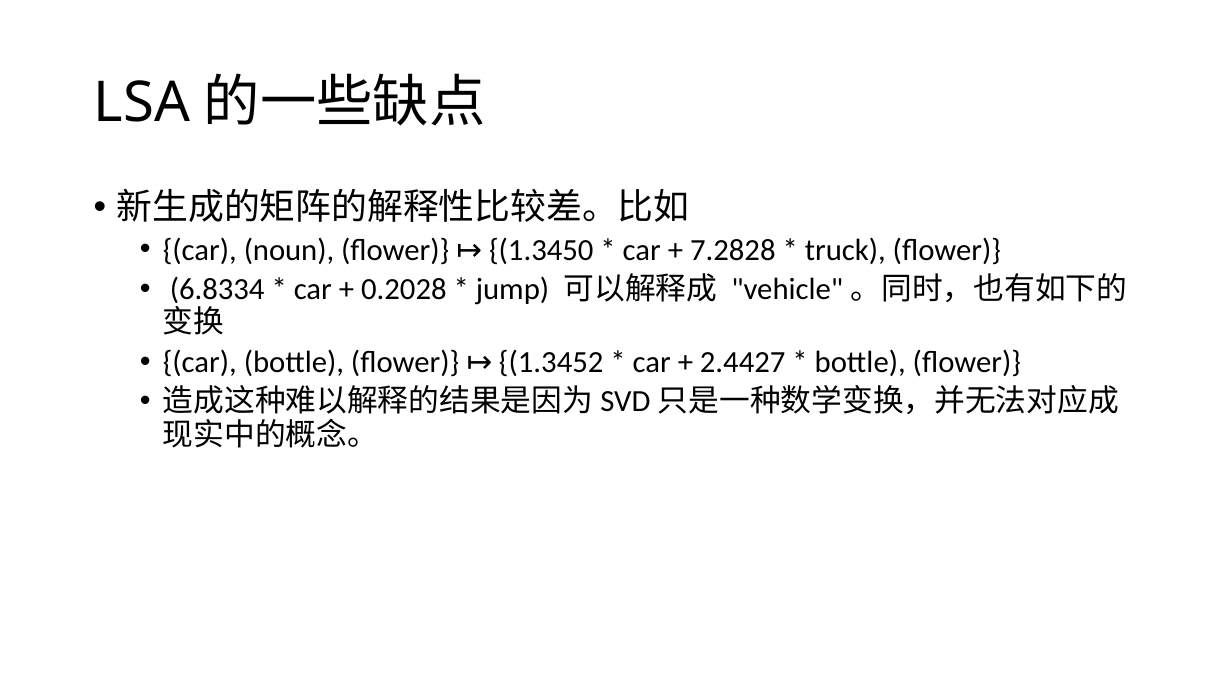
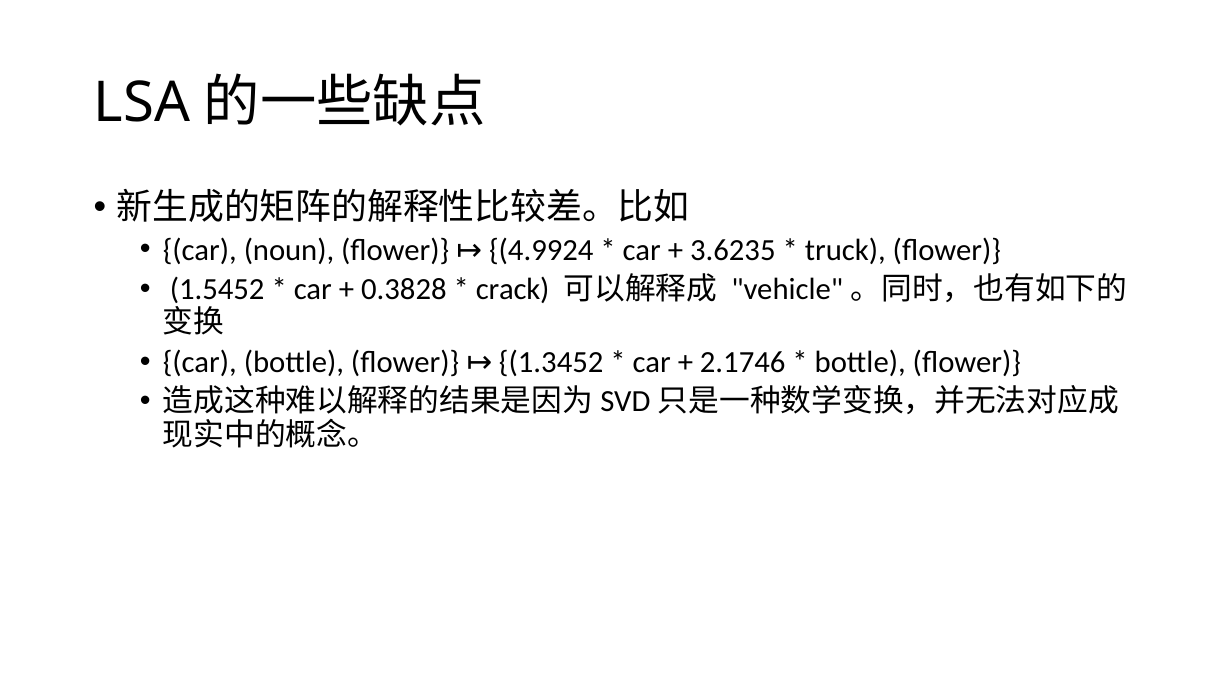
1.3450: 1.3450 -> 4.9924
7.2828: 7.2828 -> 3.6235
6.8334: 6.8334 -> 1.5452
0.2028: 0.2028 -> 0.3828
jump: jump -> crack
2.4427: 2.4427 -> 2.1746
